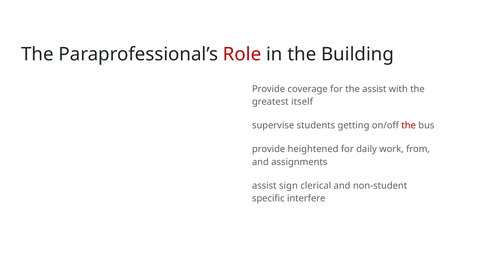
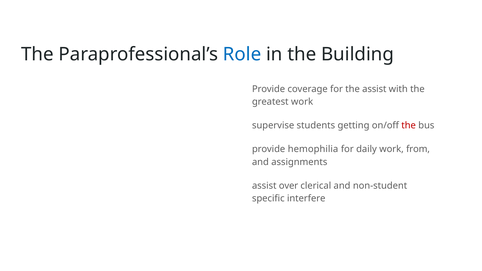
Role colour: red -> blue
greatest itself: itself -> work
heightened: heightened -> hemophilia
sign: sign -> over
